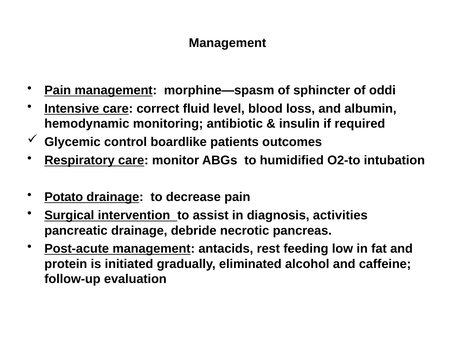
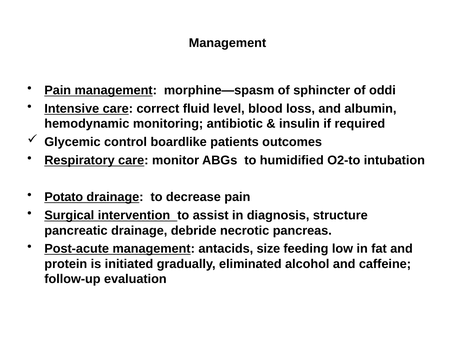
activities: activities -> structure
rest: rest -> size
